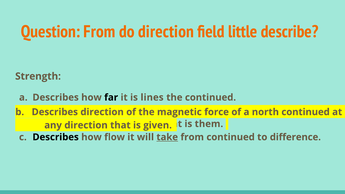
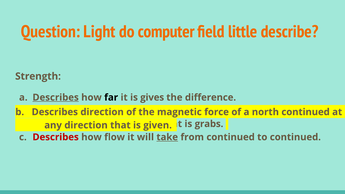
Question From: From -> Light
do direction: direction -> computer
Describes at (56, 97) underline: none -> present
lines: lines -> gives
the continued: continued -> difference
them: them -> grabs
Describes at (56, 137) colour: black -> red
to difference: difference -> continued
